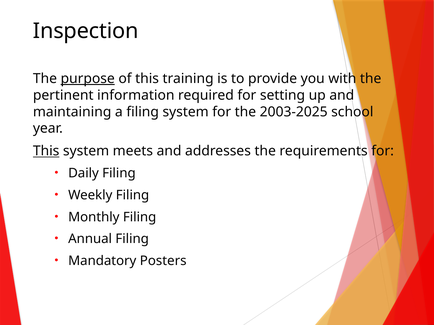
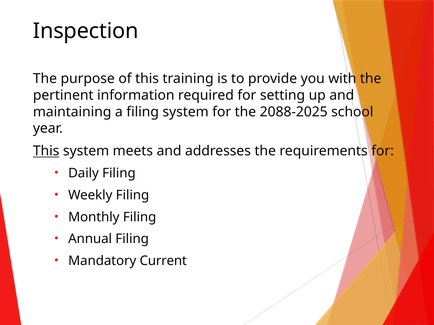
purpose underline: present -> none
2003-2025: 2003-2025 -> 2088-2025
Posters: Posters -> Current
